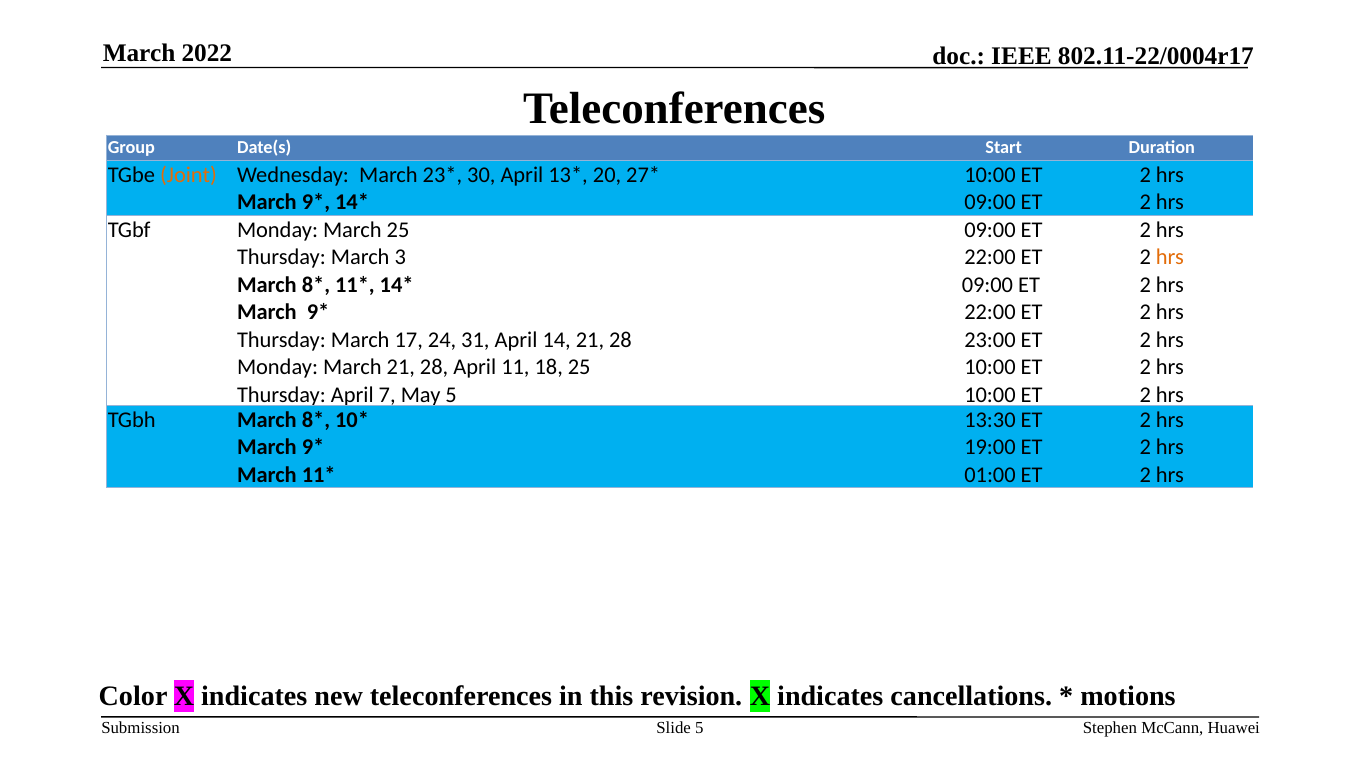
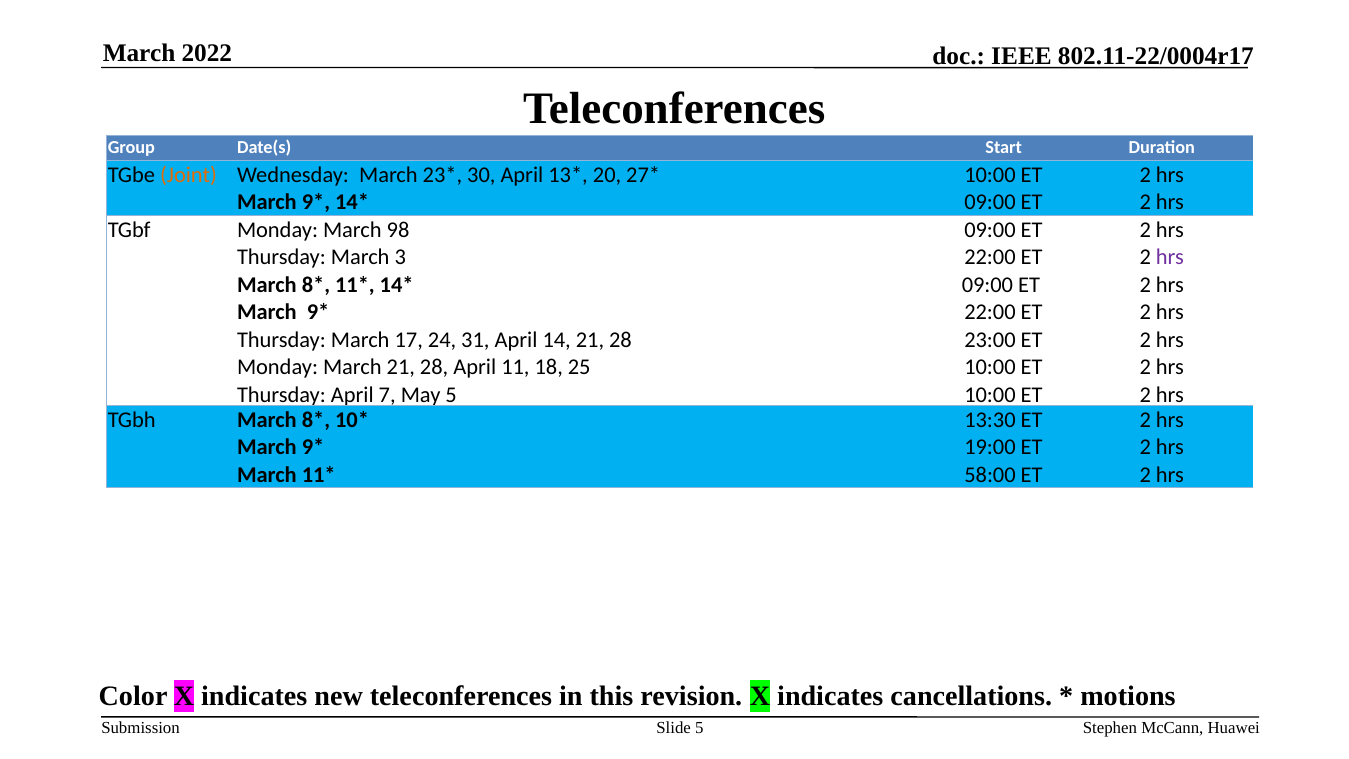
March 25: 25 -> 98
hrs at (1170, 257) colour: orange -> purple
01:00: 01:00 -> 58:00
